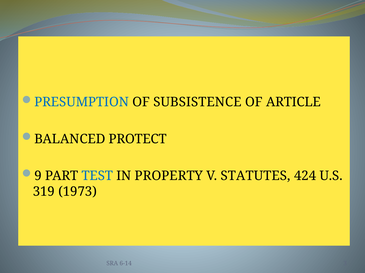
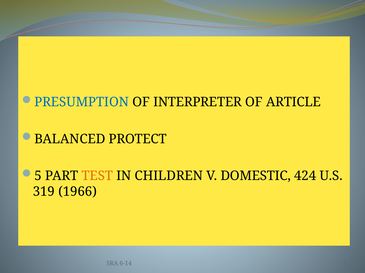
SUBSISTENCE: SUBSISTENCE -> INTERPRETER
9: 9 -> 5
TEST colour: blue -> orange
PROPERTY: PROPERTY -> CHILDREN
STATUTES: STATUTES -> DOMESTIC
1973: 1973 -> 1966
